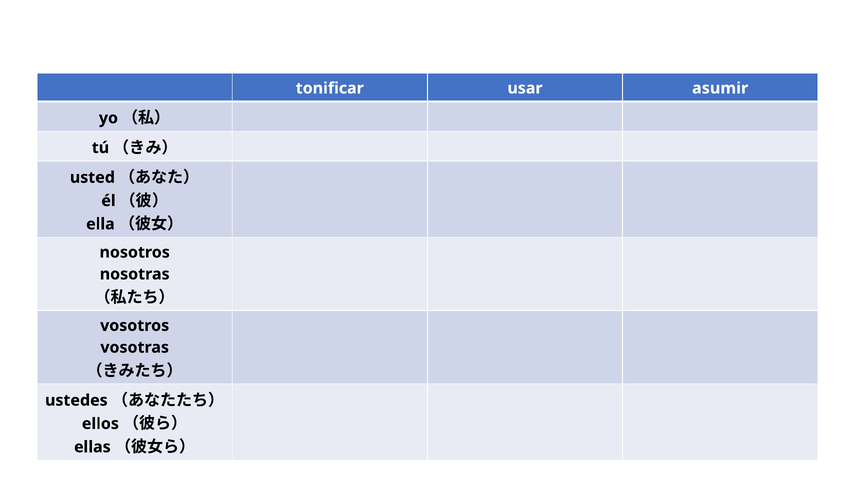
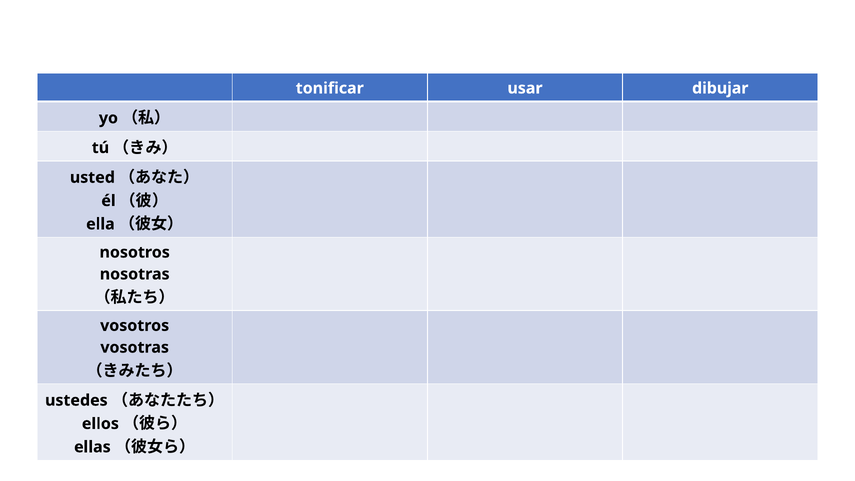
asumir: asumir -> dibujar
